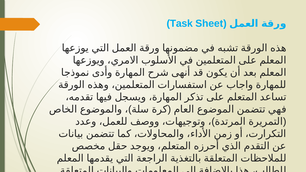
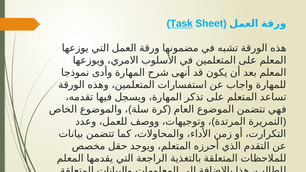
Task underline: none -> present
